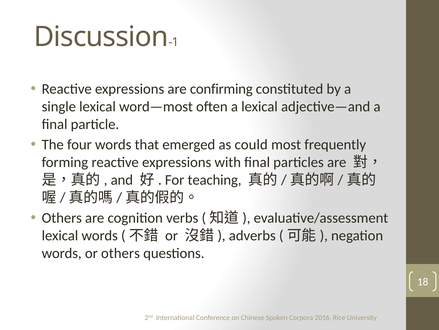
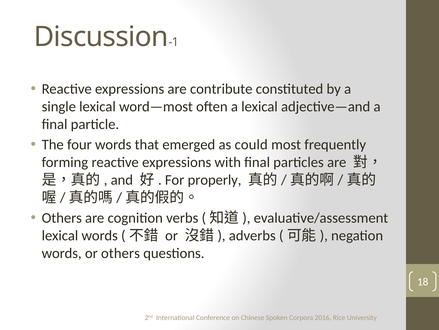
confirming: confirming -> contribute
teaching: teaching -> properly
